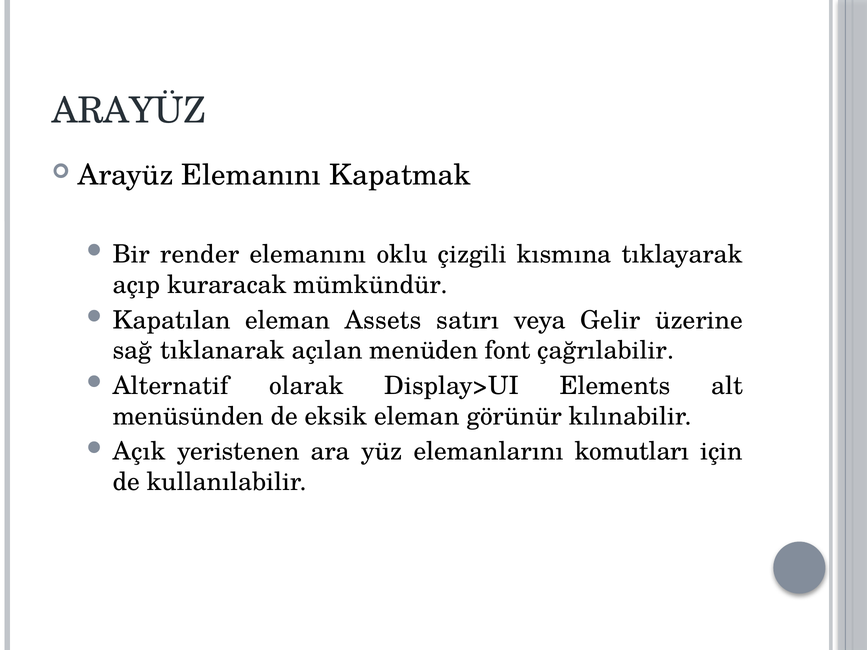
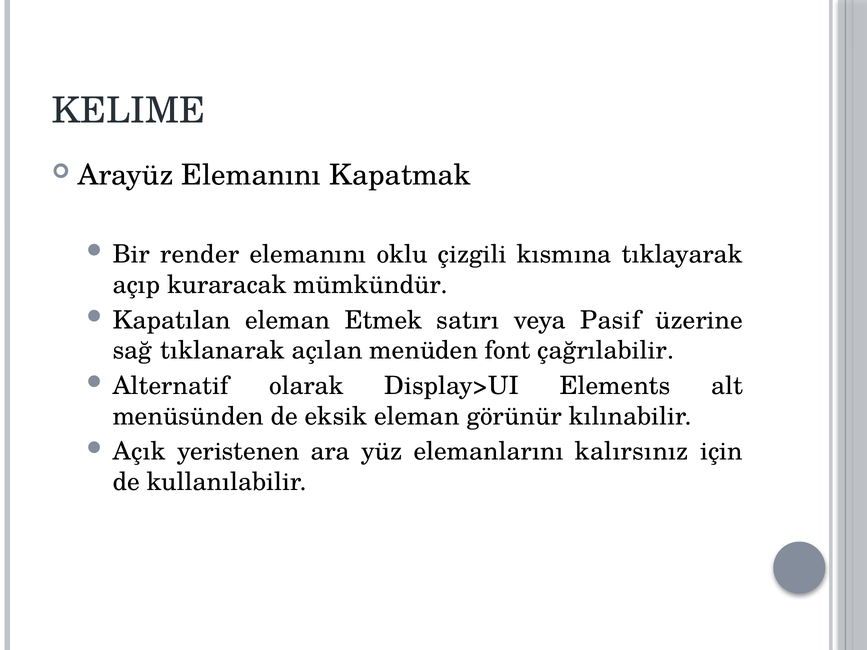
ARAYÜZ at (129, 111): ARAYÜZ -> KELIME
Assets: Assets -> Etmek
Gelir: Gelir -> Pasif
komutları: komutları -> kalırsınız
